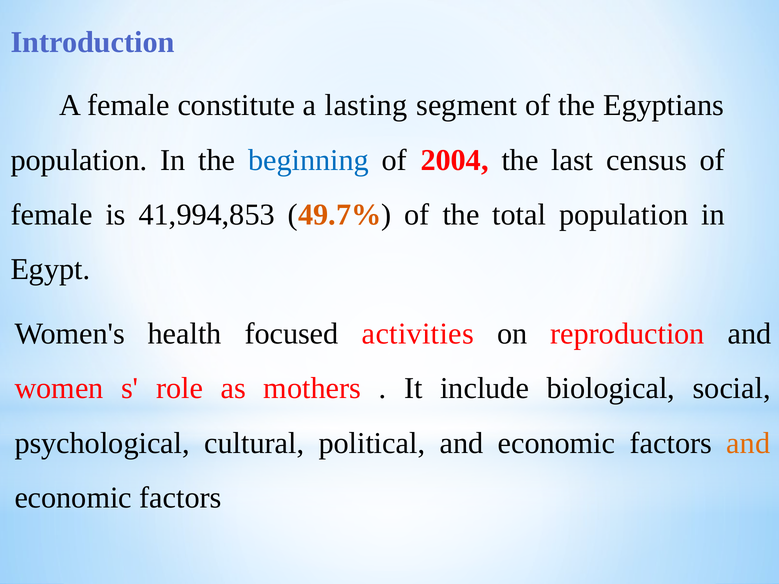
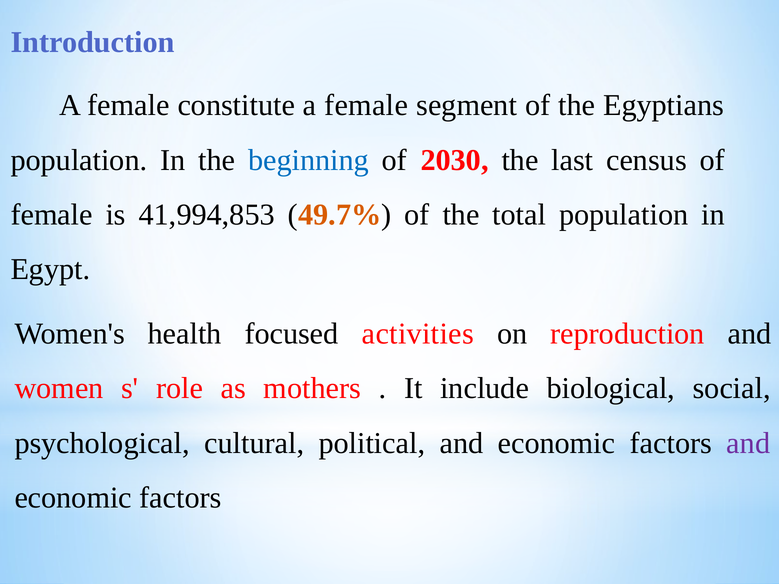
constitute a lasting: lasting -> female
2004: 2004 -> 2030
and at (748, 443) colour: orange -> purple
